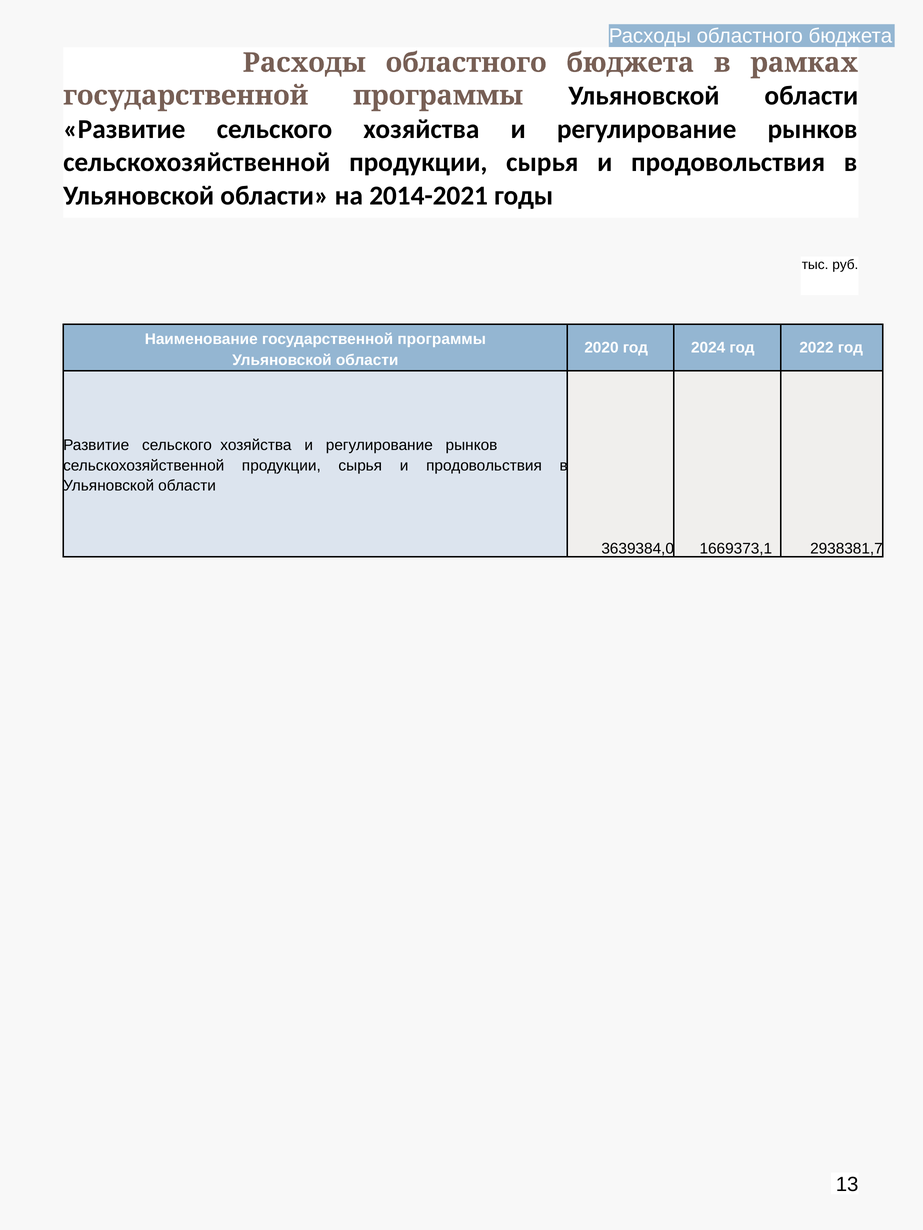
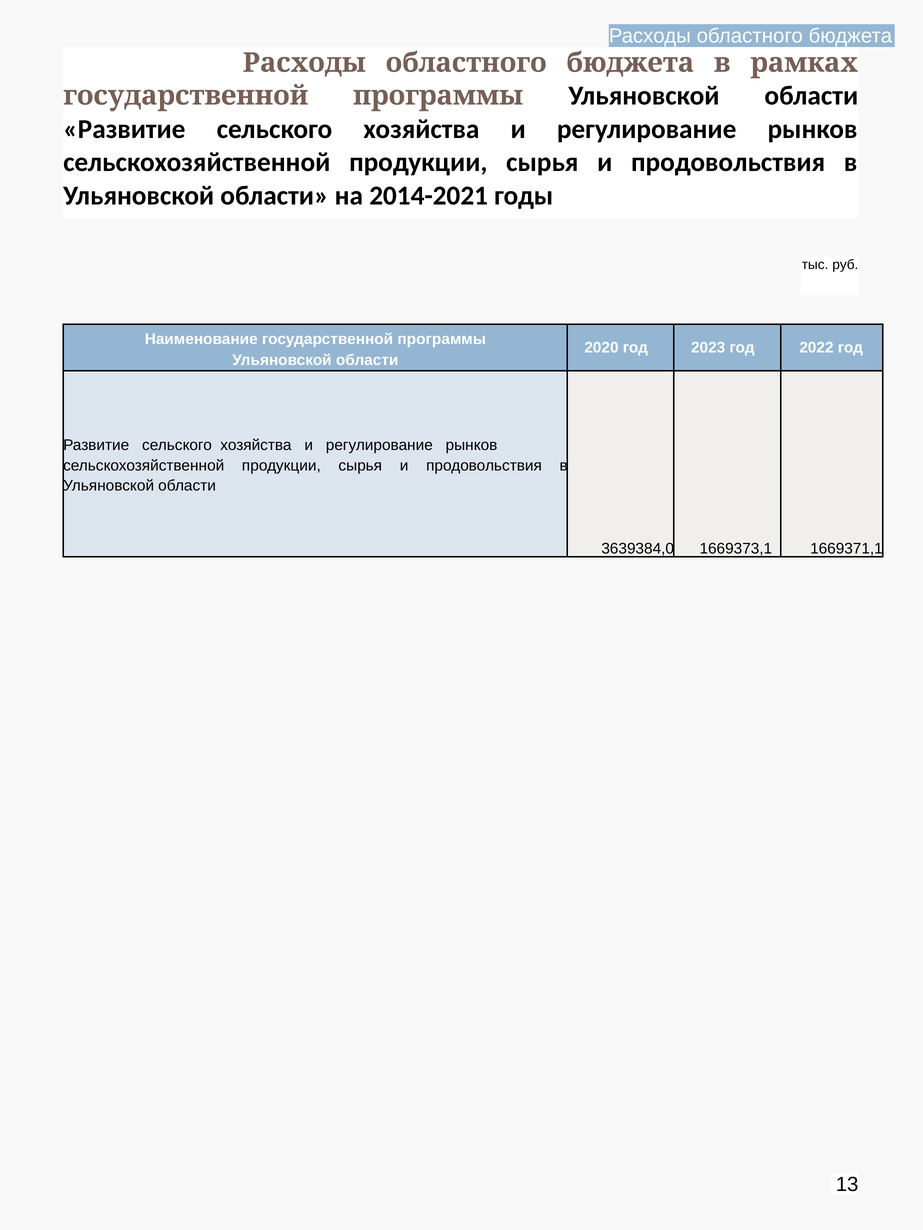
2024: 2024 -> 2023
2938381,7: 2938381,7 -> 1669371,1
